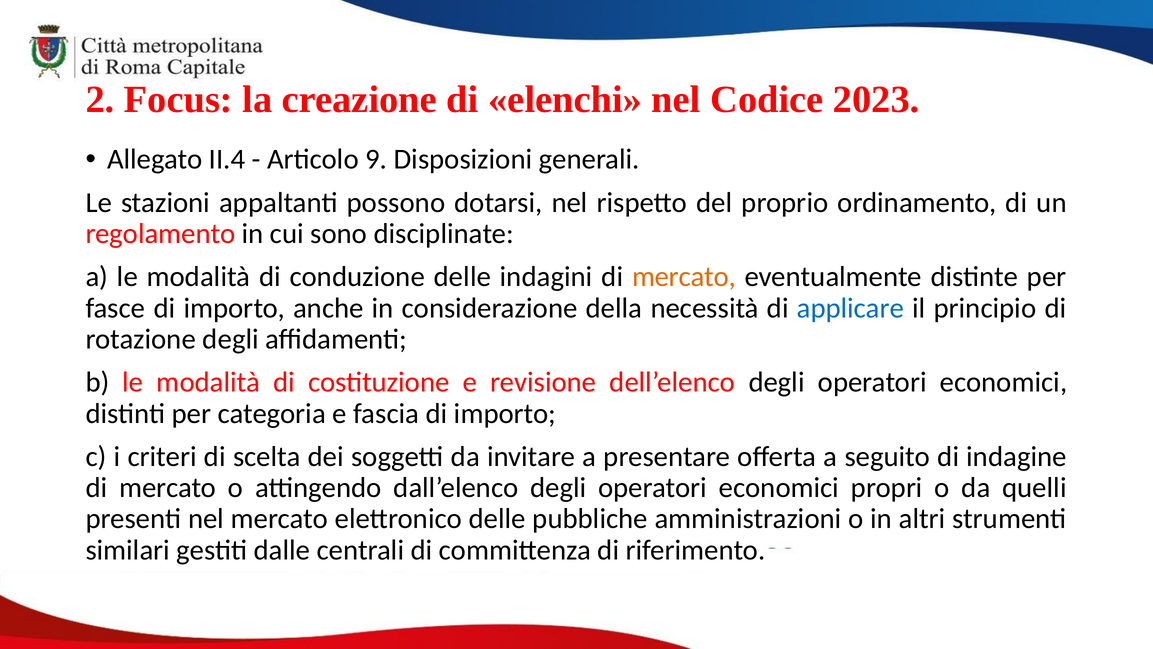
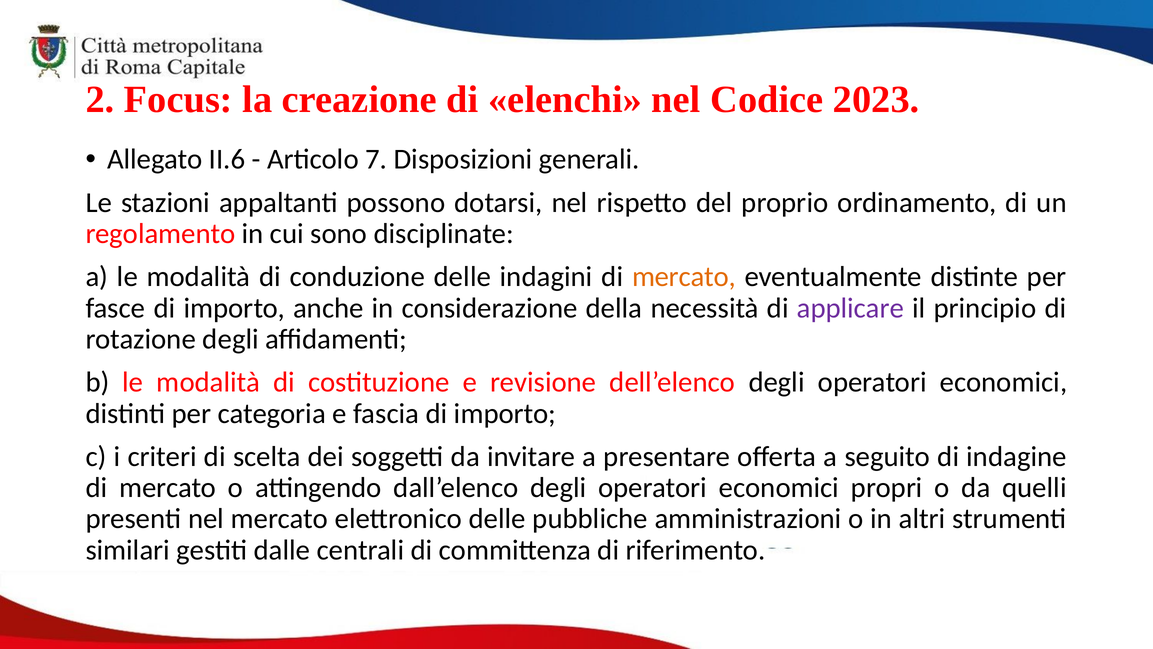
II.4: II.4 -> II.6
9: 9 -> 7
applicare colour: blue -> purple
